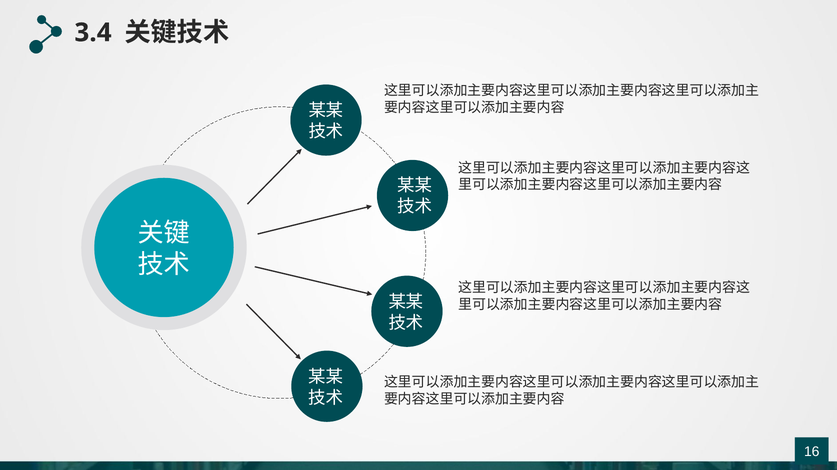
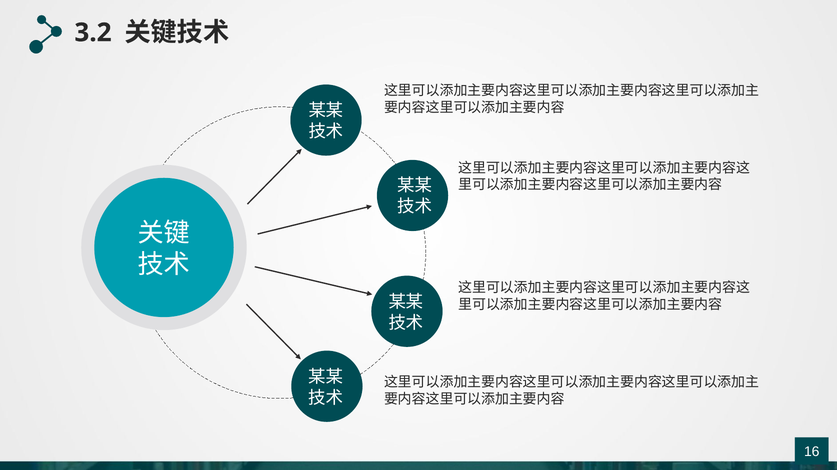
3.4: 3.4 -> 3.2
